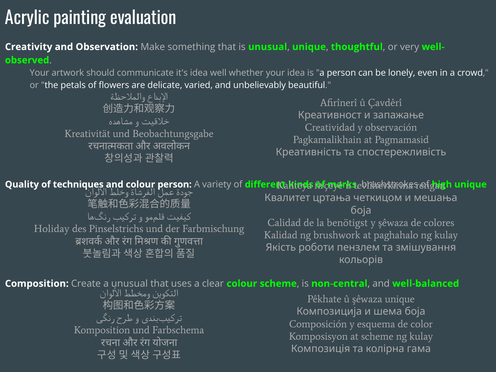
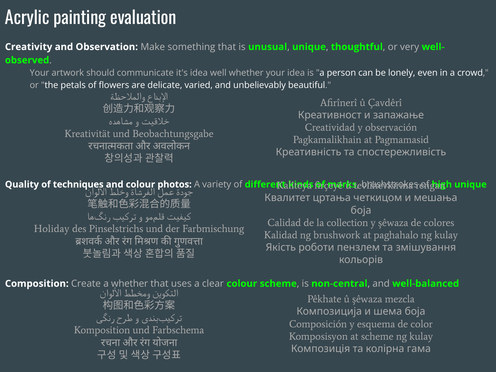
colour person: person -> photos
benötigst: benötigst -> collection
a unusual: unusual -> whether
şêwaza unique: unique -> mezcla
